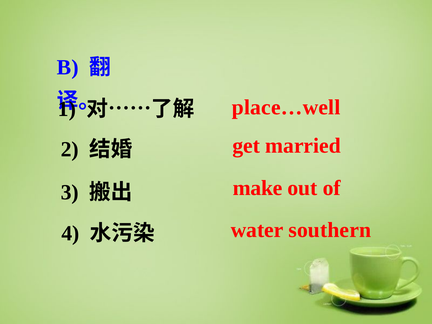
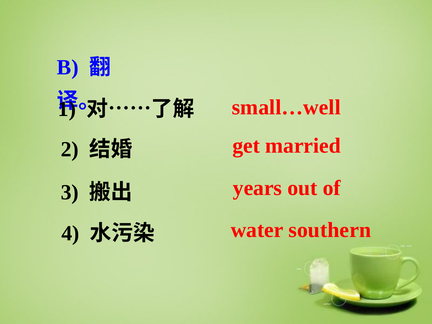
place…well: place…well -> small…well
make: make -> years
